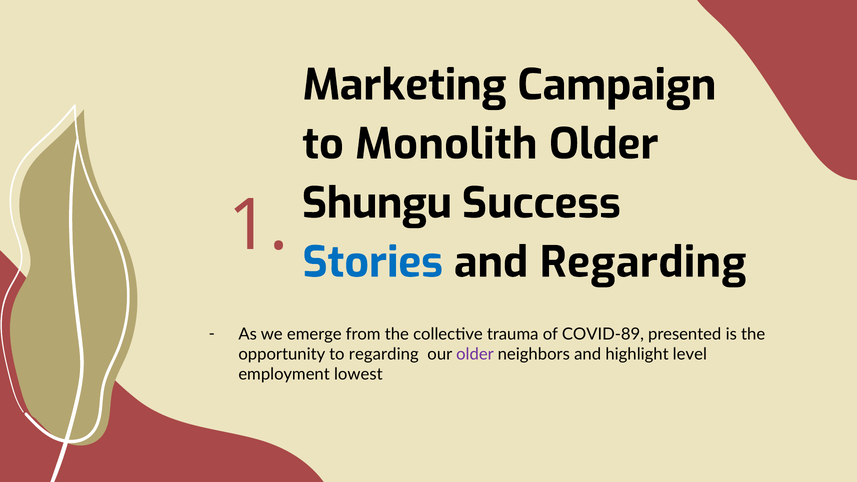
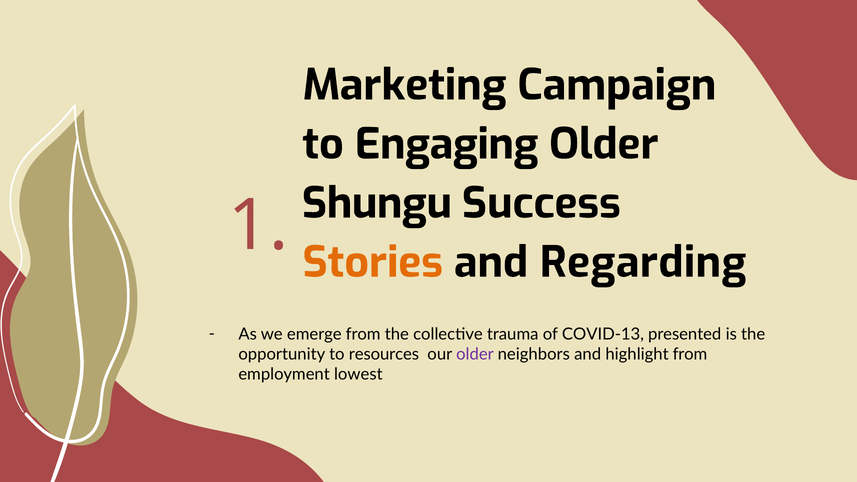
Monolith: Monolith -> Engaging
Stories colour: blue -> orange
COVID-89: COVID-89 -> COVID-13
to regarding: regarding -> resources
highlight level: level -> from
